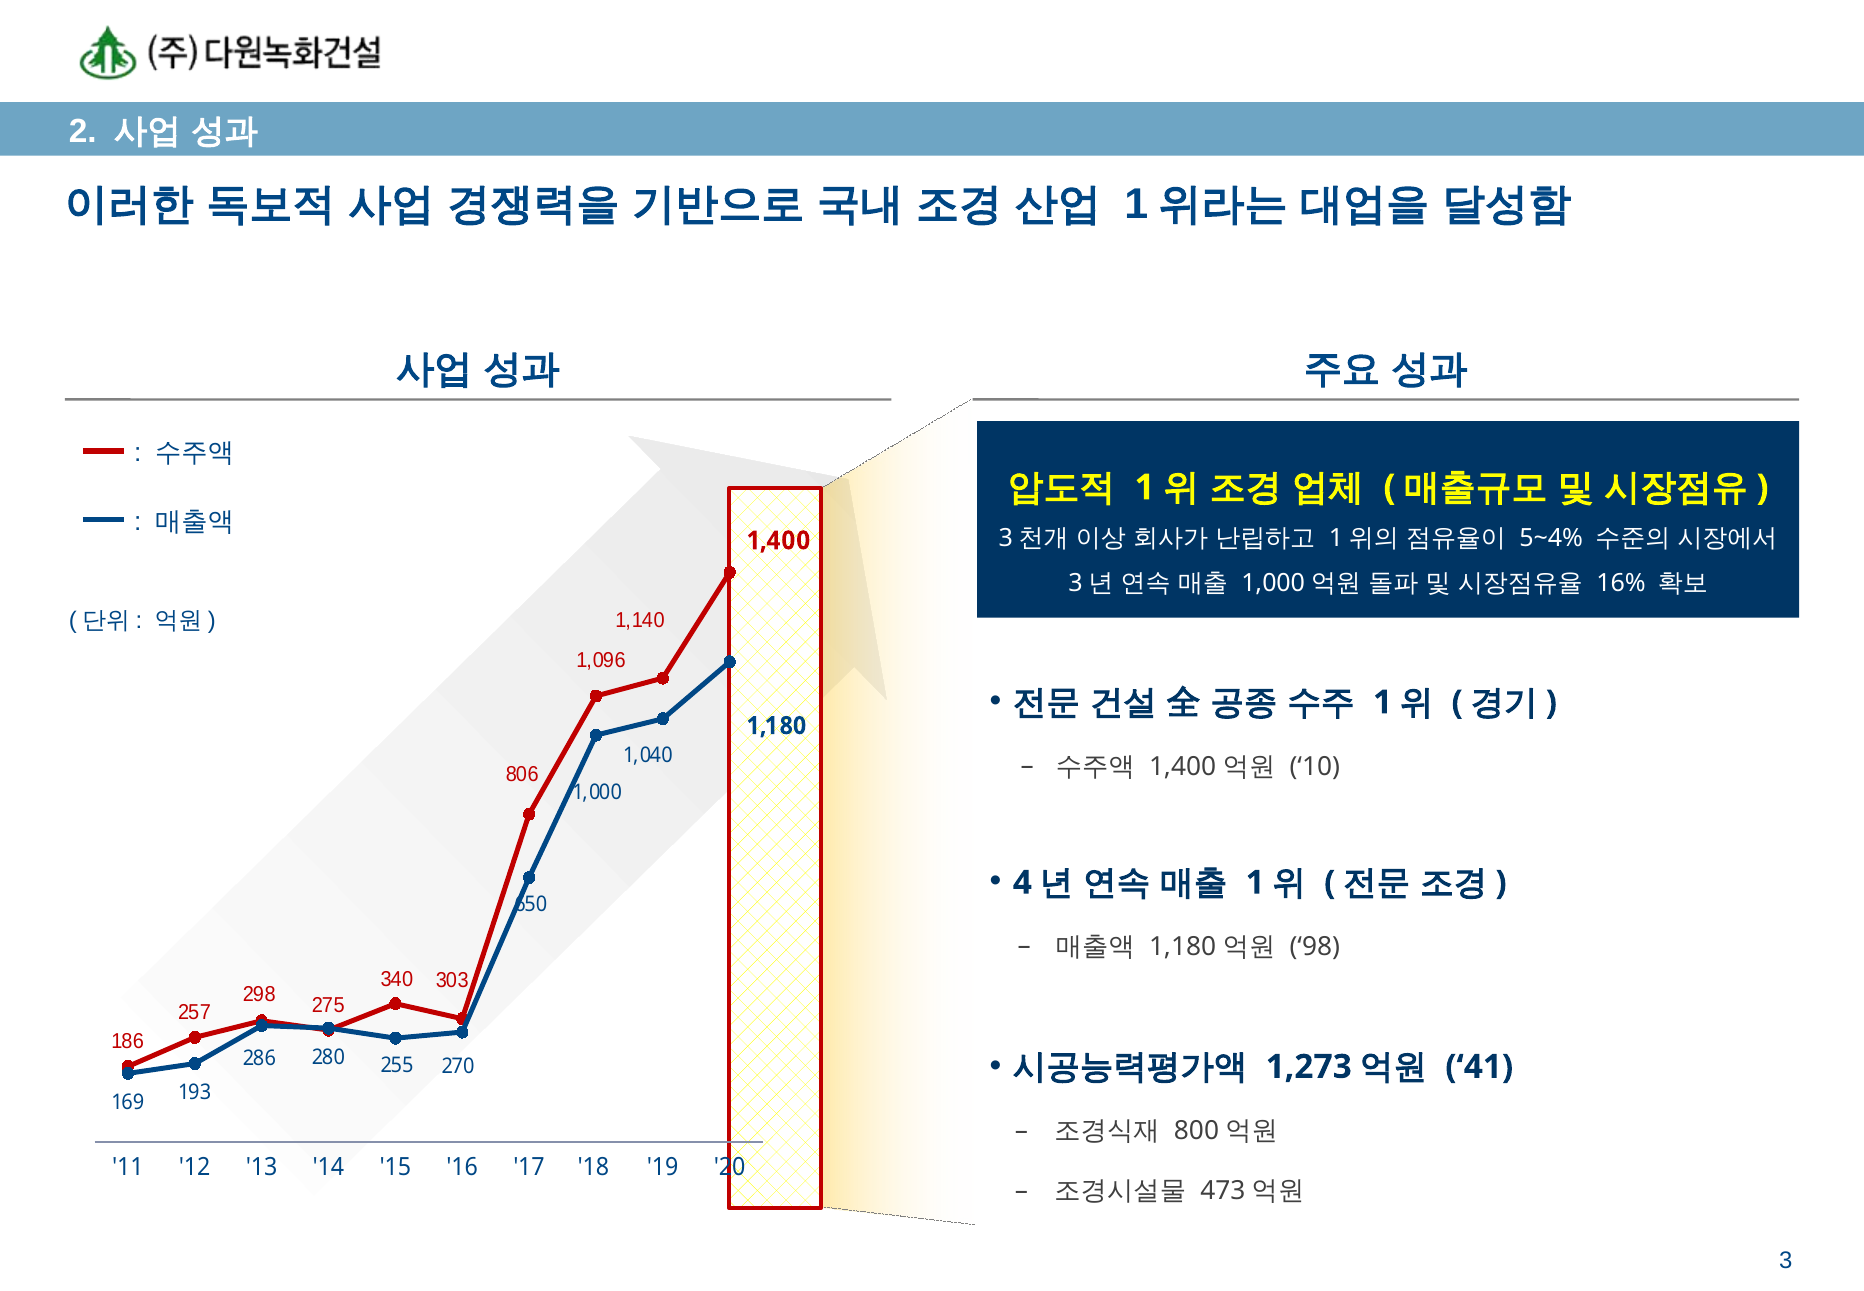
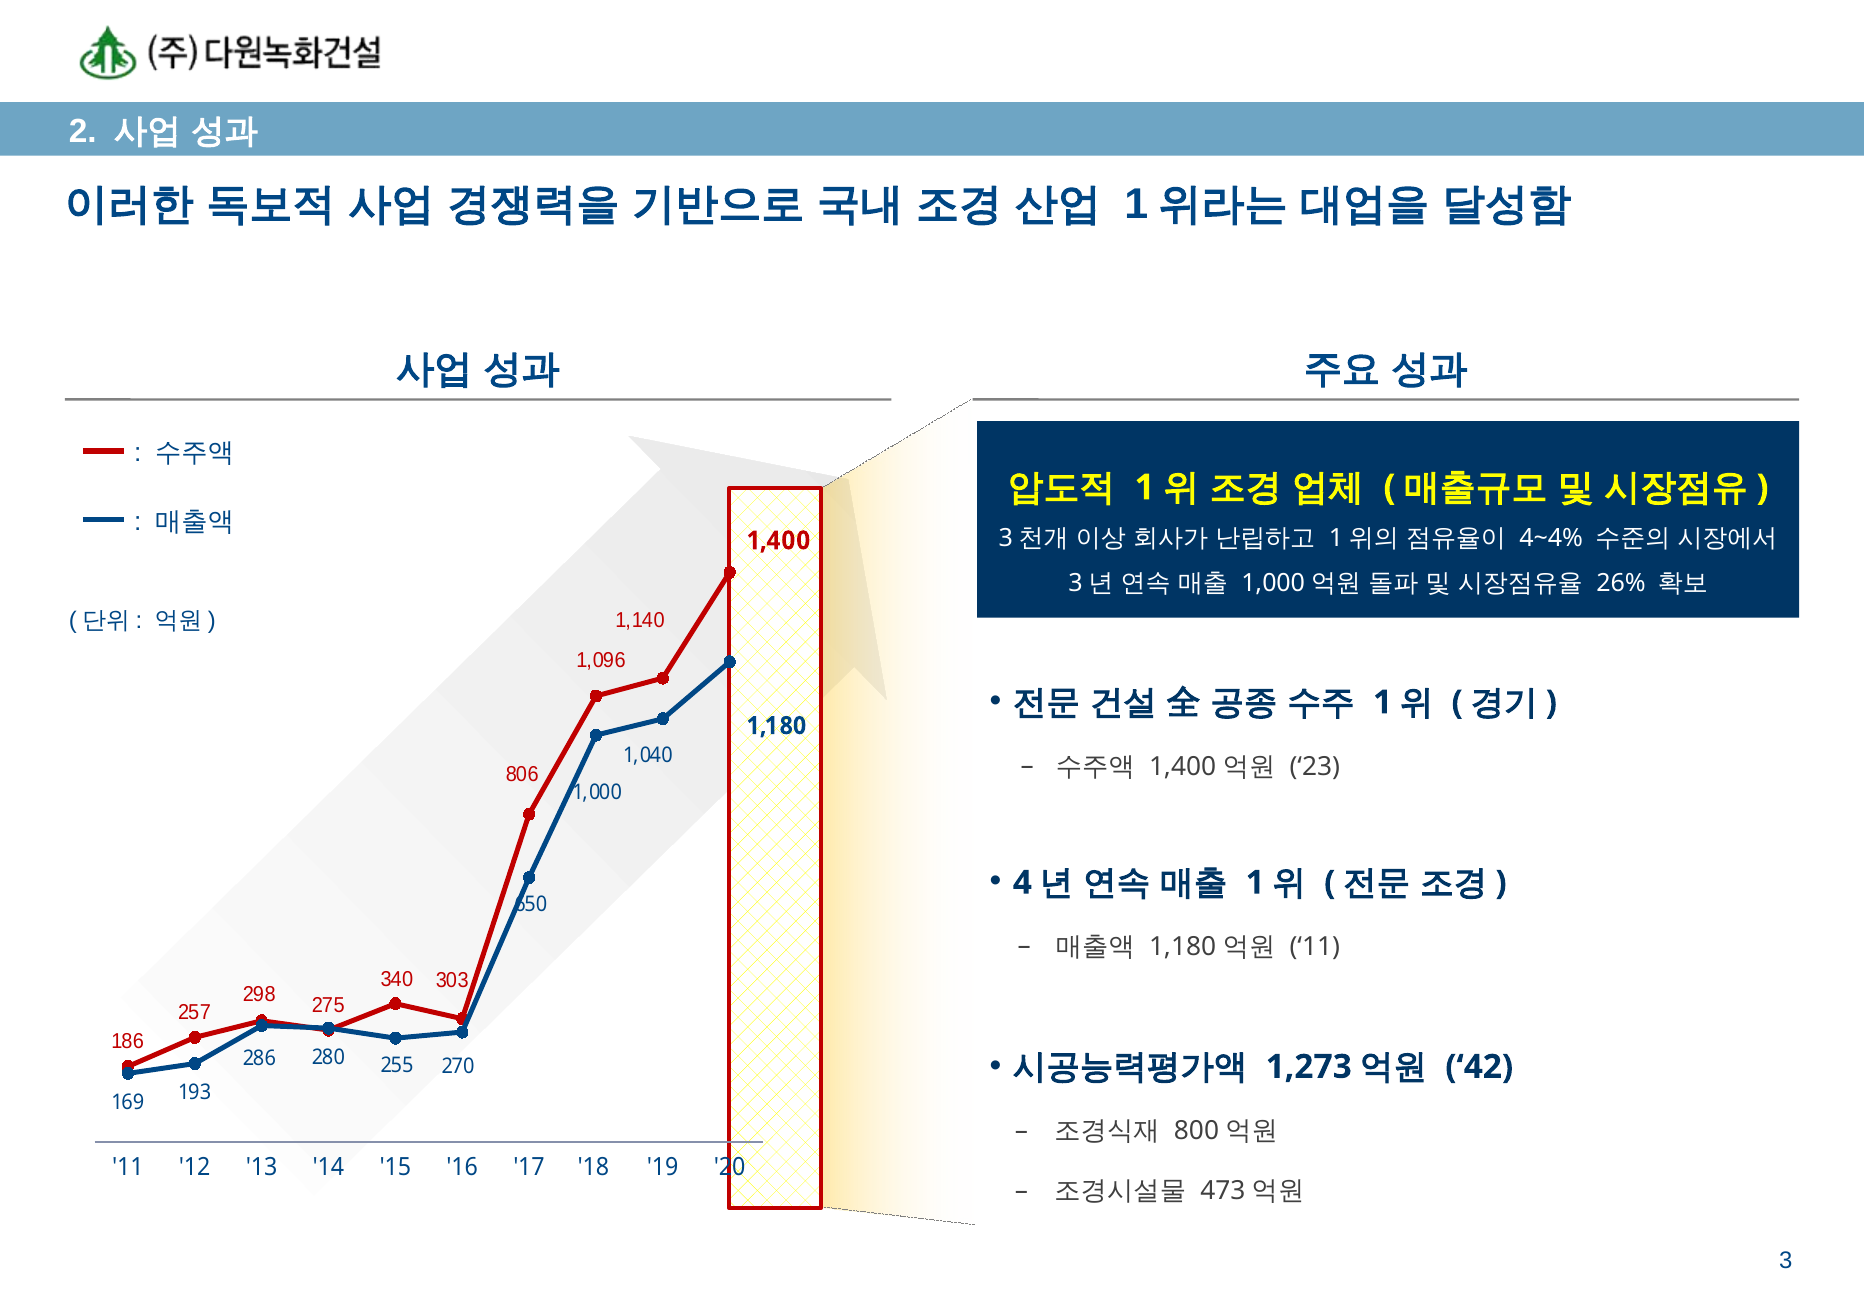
5~4%: 5~4% -> 4~4%
16%: 16% -> 26%
10: 10 -> 23
98 at (1315, 946): 98 -> 11
41: 41 -> 42
